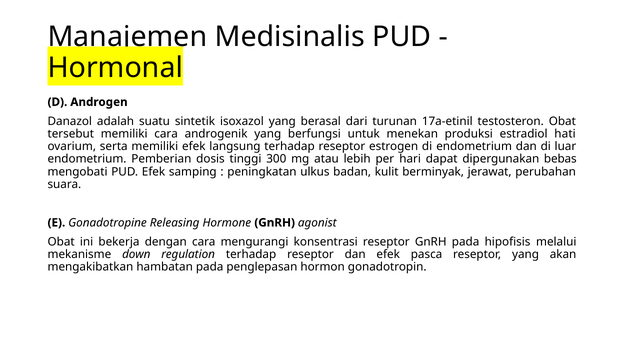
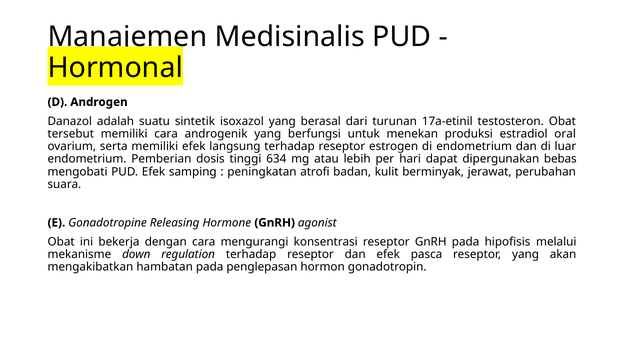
hati: hati -> oral
300: 300 -> 634
ulkus: ulkus -> atrofi
